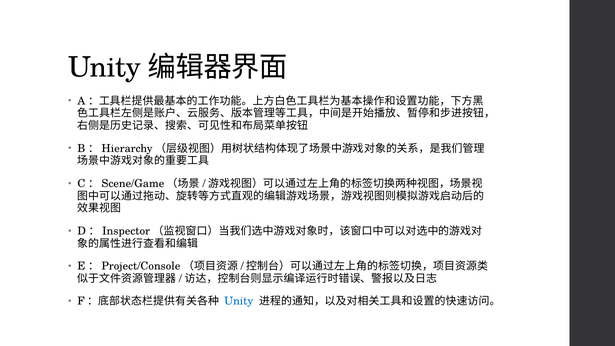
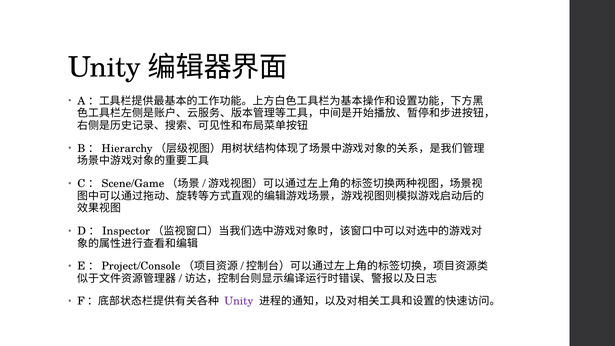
Unity colour: blue -> purple
